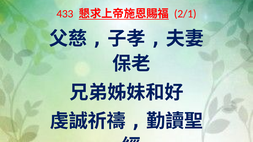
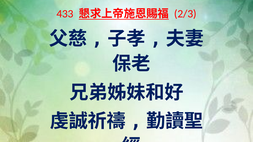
2/1: 2/1 -> 2/3
